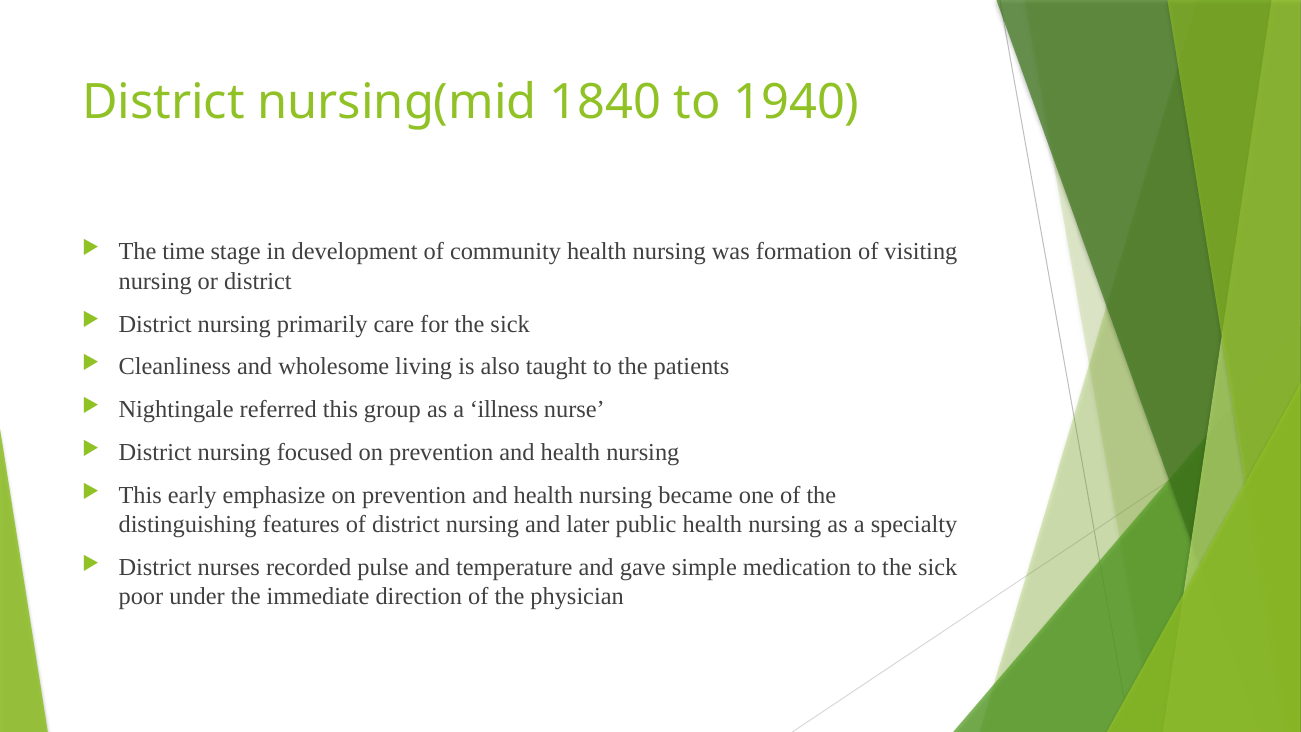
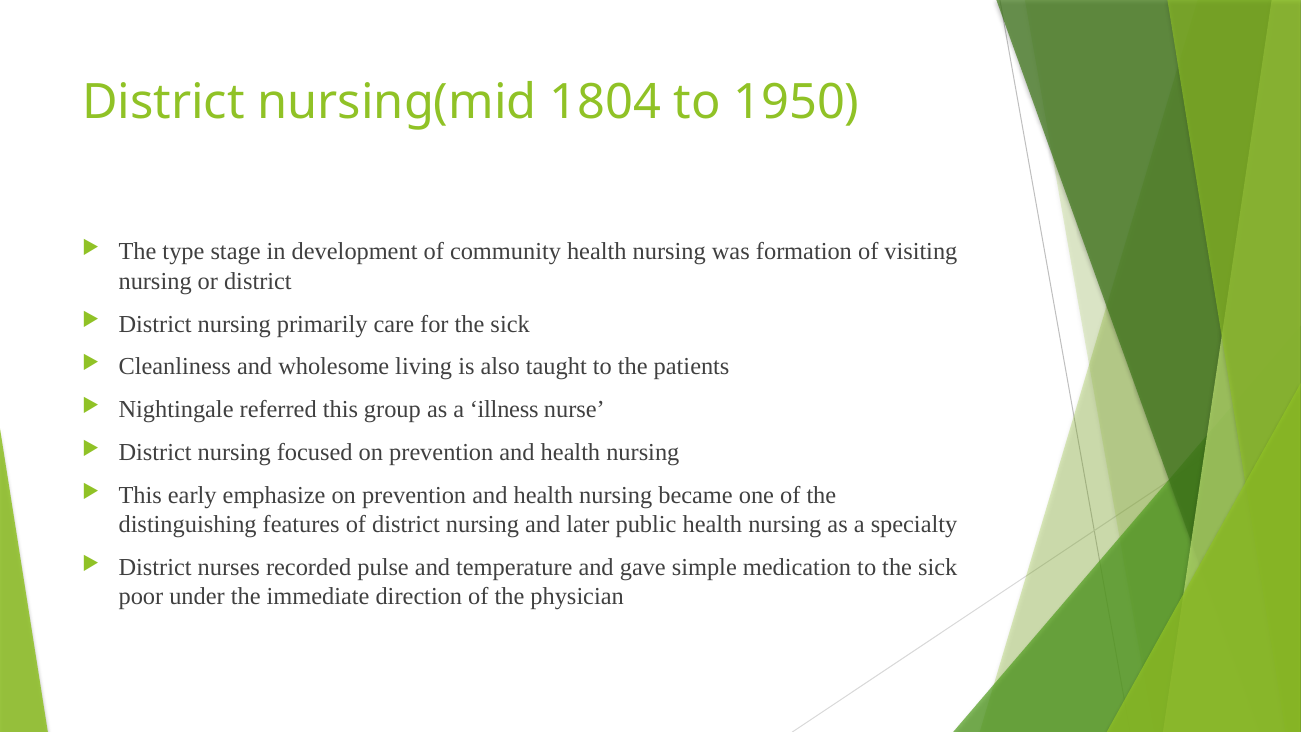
1840: 1840 -> 1804
1940: 1940 -> 1950
time: time -> type
